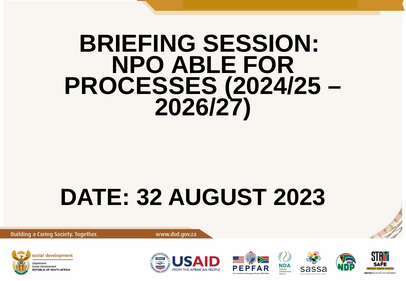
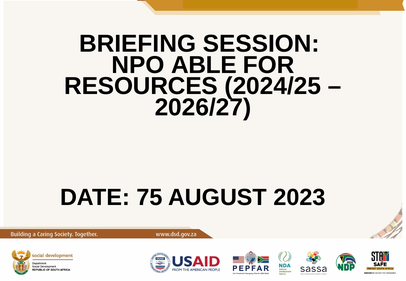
PROCESSES: PROCESSES -> RESOURCES
32: 32 -> 75
